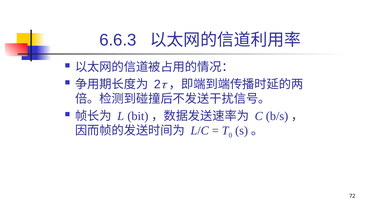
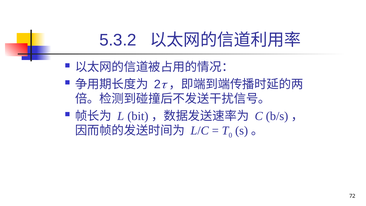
6.6.3: 6.6.3 -> 5.3.2
